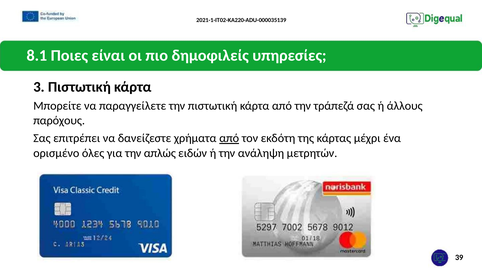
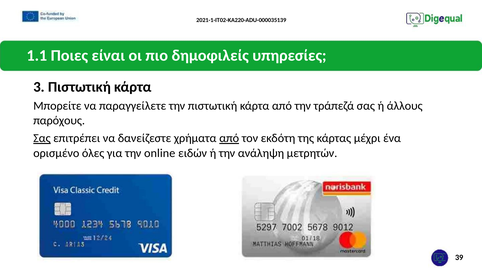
8.1: 8.1 -> 1.1
Σας at (42, 138) underline: none -> present
απλώς: απλώς -> online
